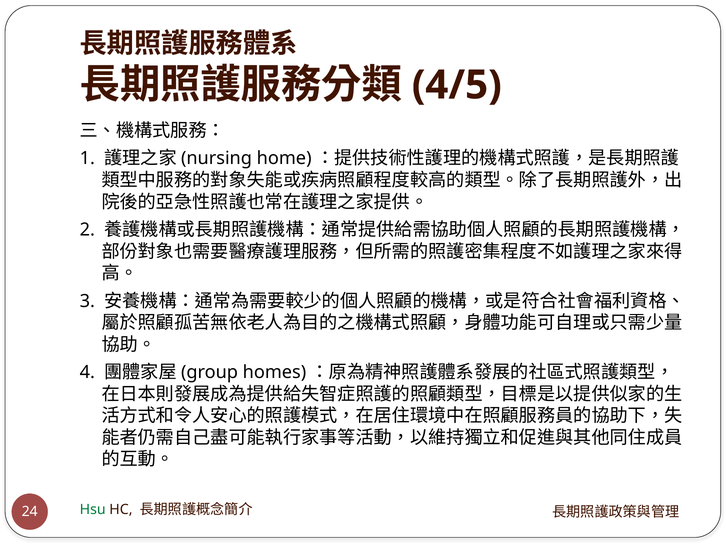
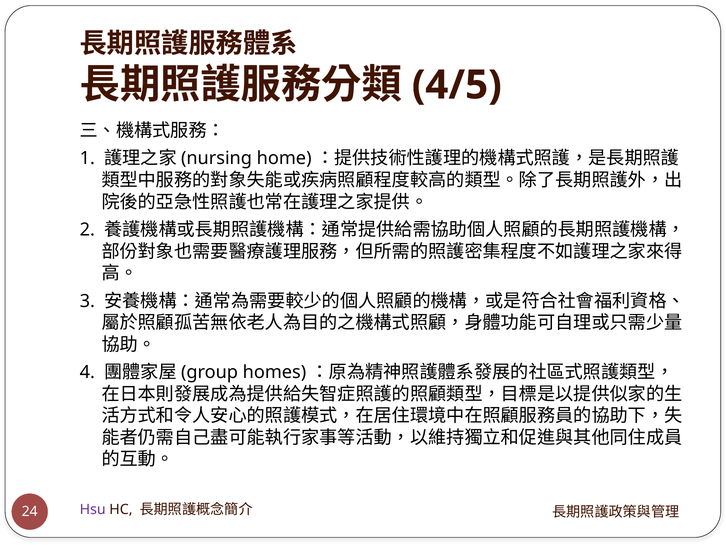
Hsu colour: green -> purple
